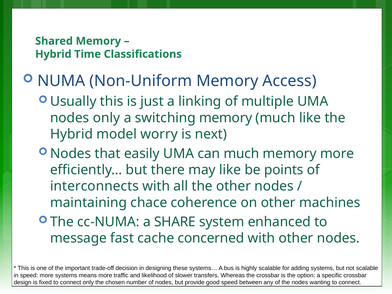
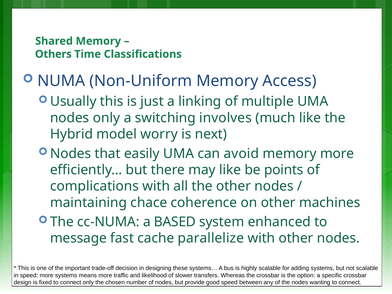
Hybrid at (53, 54): Hybrid -> Others
switching memory: memory -> involves
can much: much -> avoid
interconnects: interconnects -> complications
SHARE: SHARE -> BASED
concerned: concerned -> parallelize
